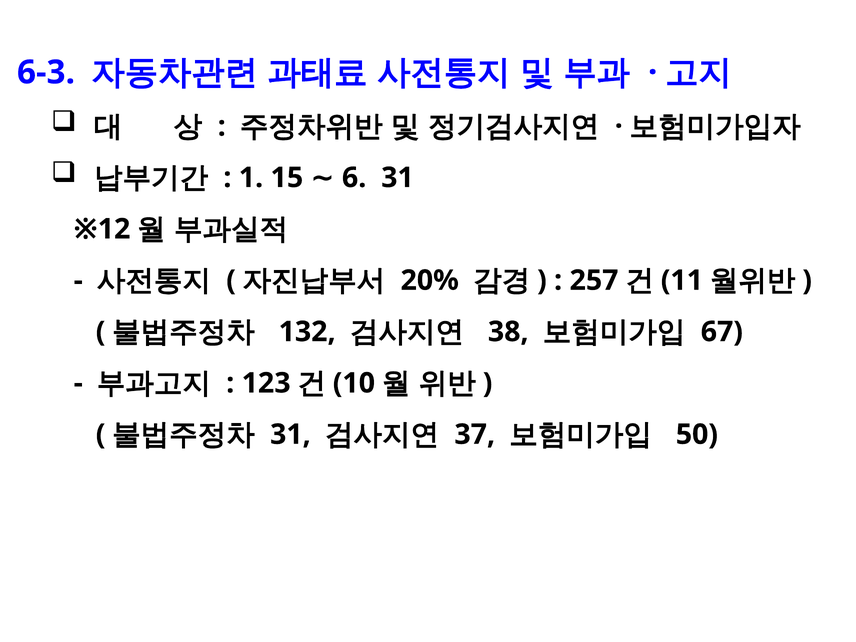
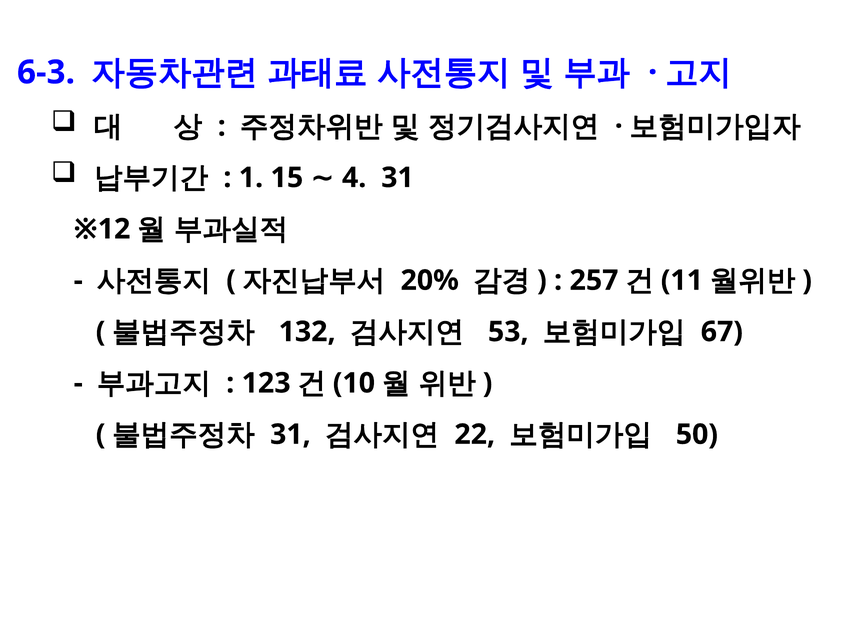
6: 6 -> 4
38: 38 -> 53
37: 37 -> 22
